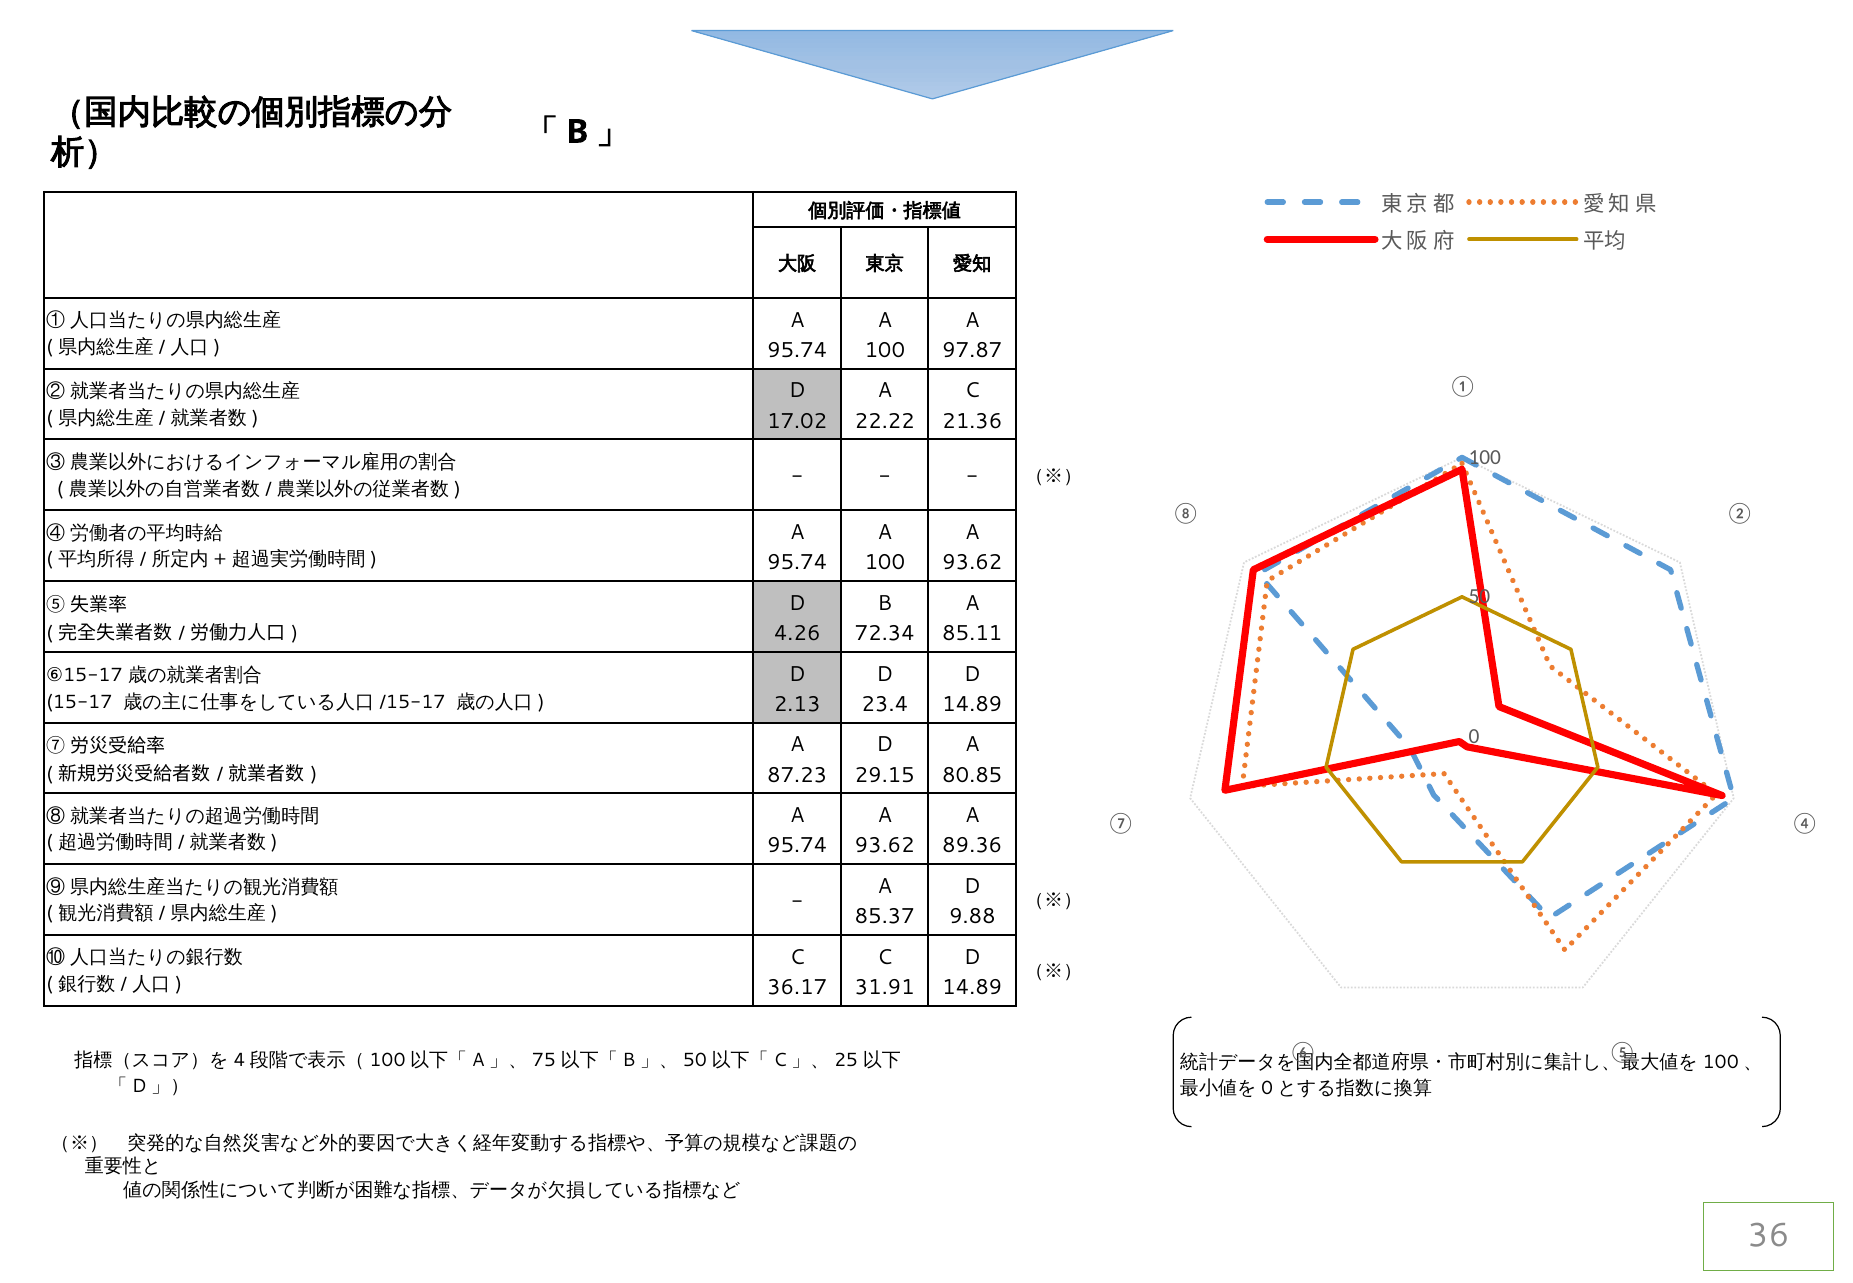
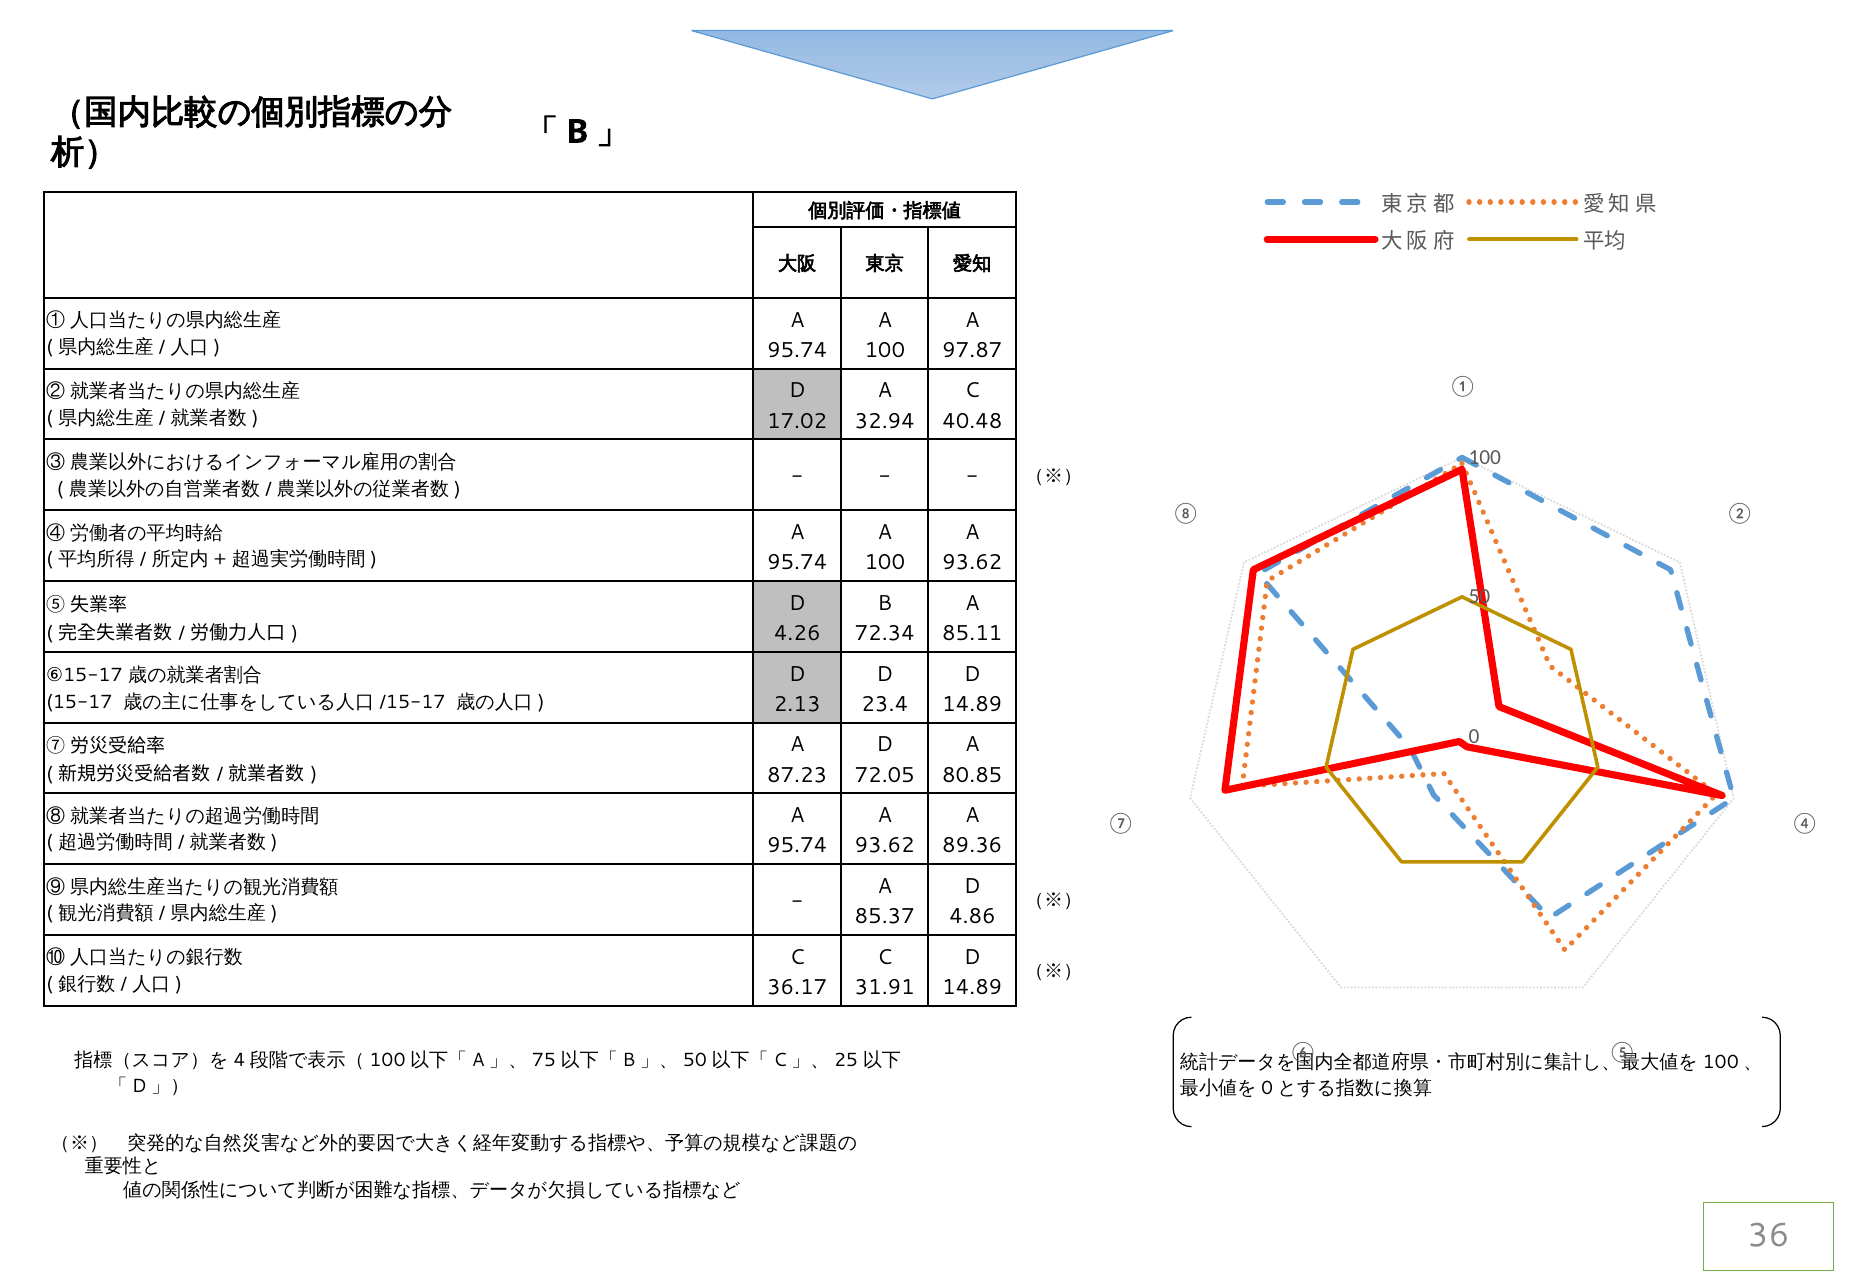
22.22: 22.22 -> 32.94
21.36: 21.36 -> 40.48
29.15: 29.15 -> 72.05
9.88: 9.88 -> 4.86
